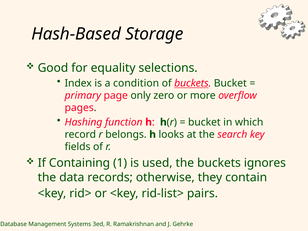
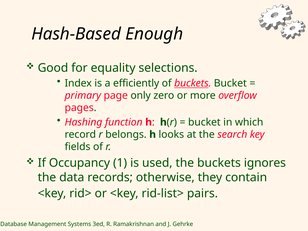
Storage: Storage -> Enough
condition: condition -> efficiently
Containing: Containing -> Occupancy
